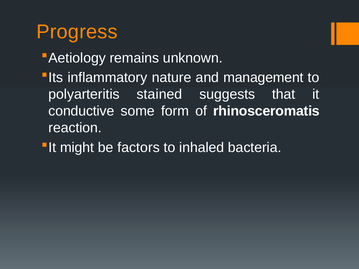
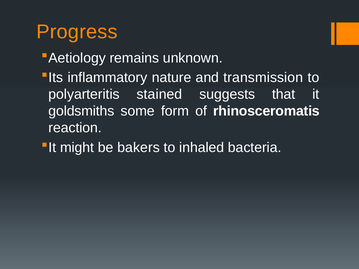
management: management -> transmission
conductive: conductive -> goldsmiths
factors: factors -> bakers
